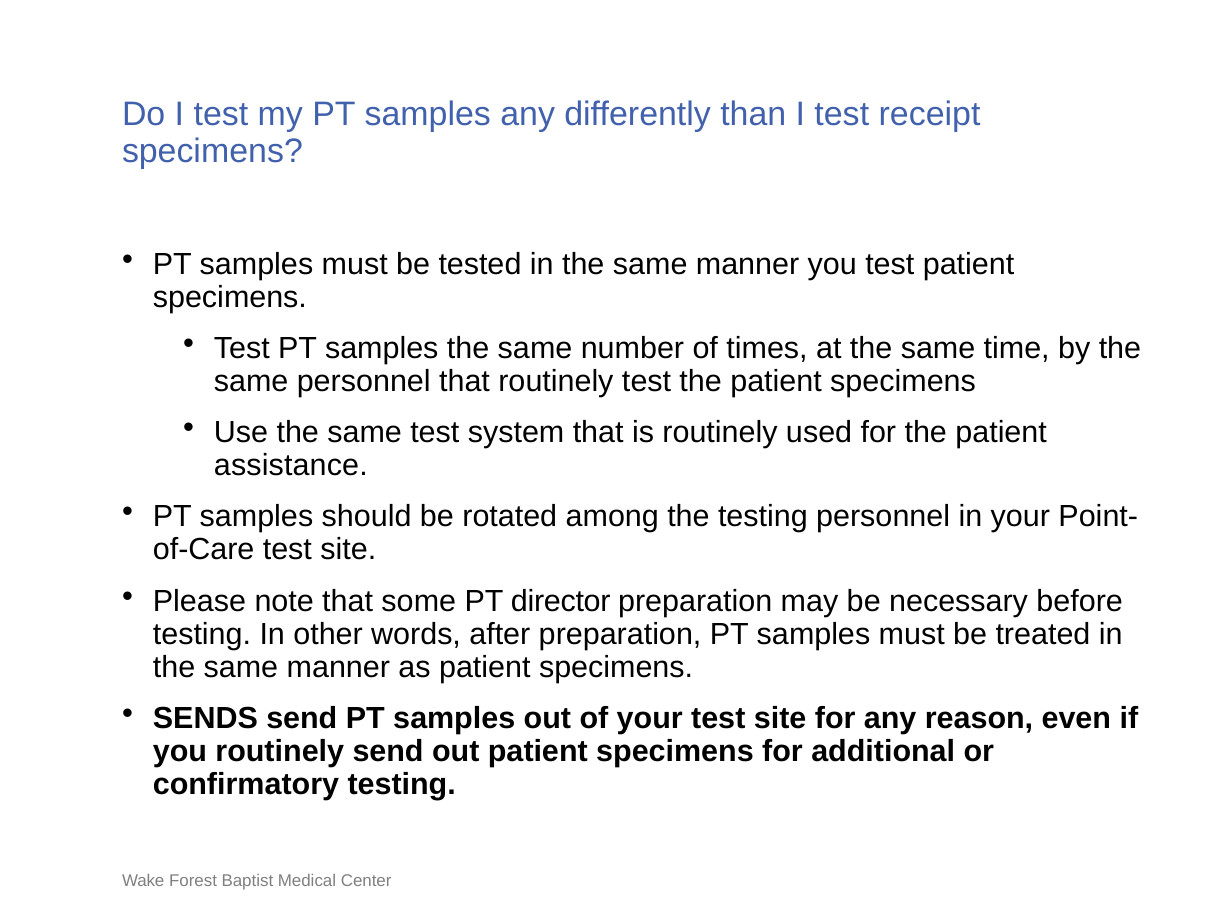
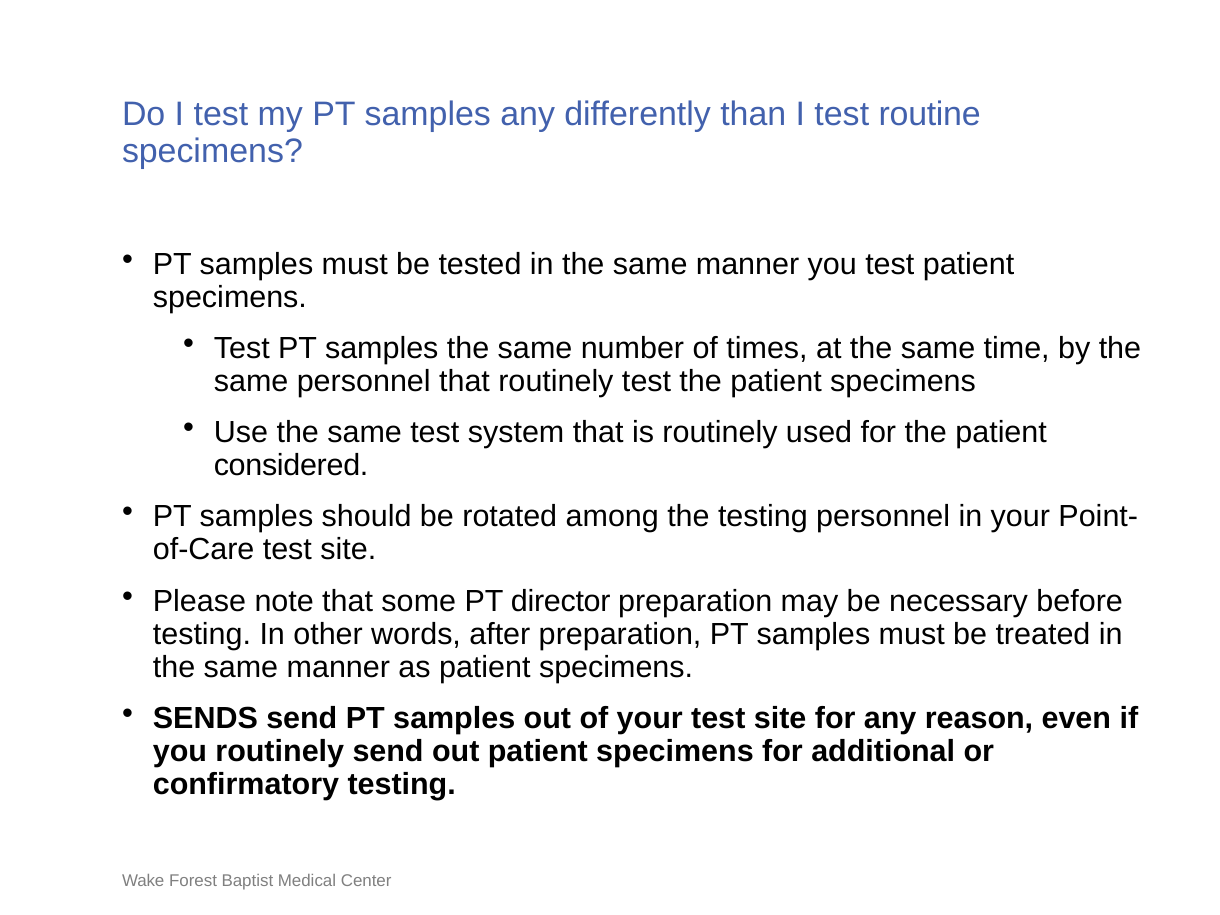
receipt: receipt -> routine
assistance: assistance -> considered
